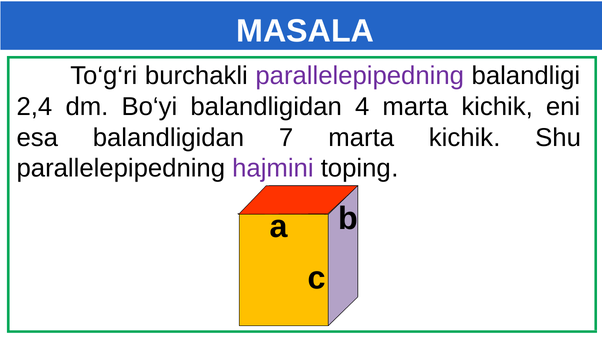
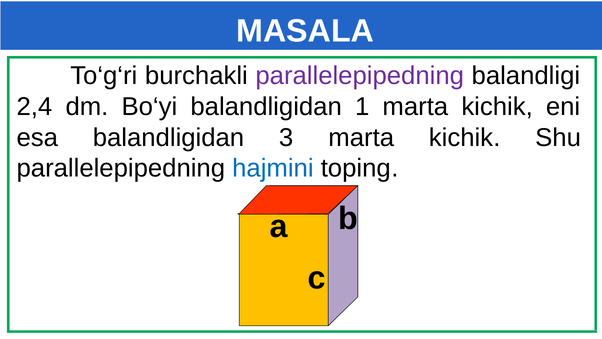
4: 4 -> 1
7: 7 -> 3
hajmini colour: purple -> blue
